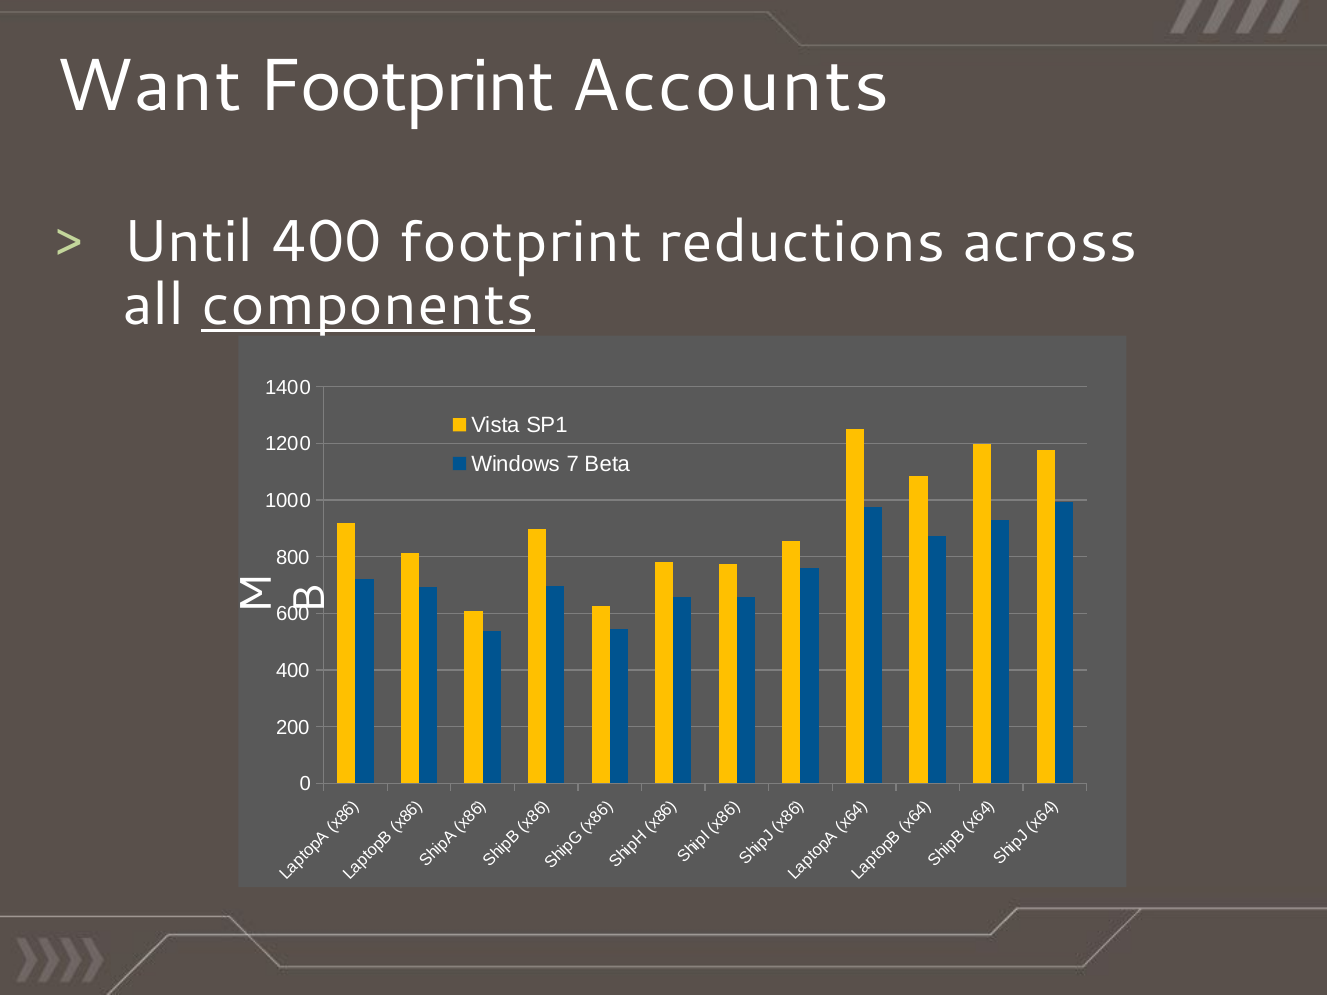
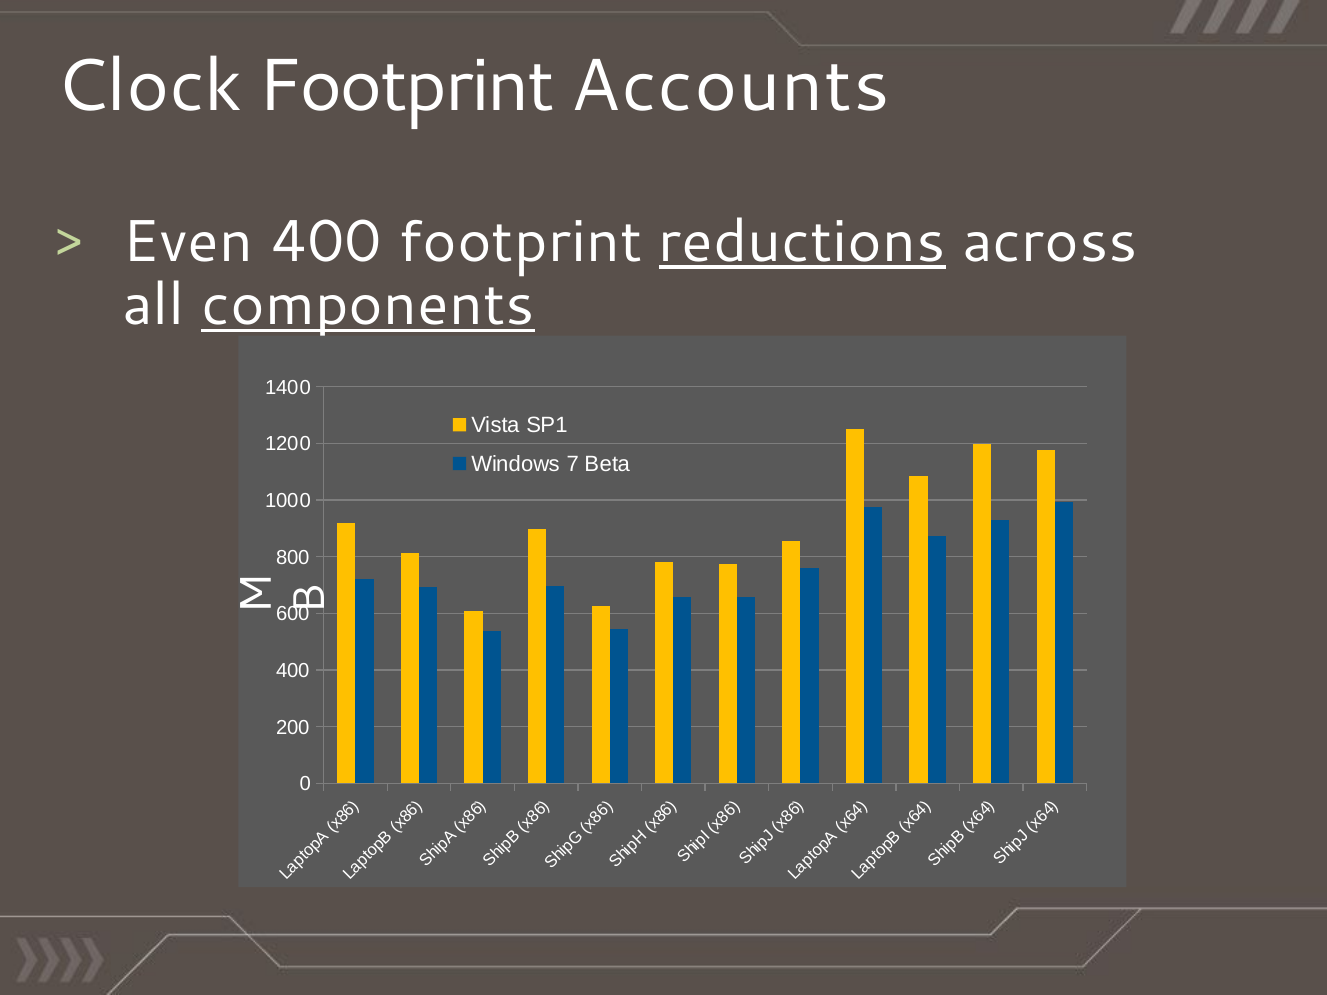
Want: Want -> Clock
Until: Until -> Even
reductions underline: none -> present
